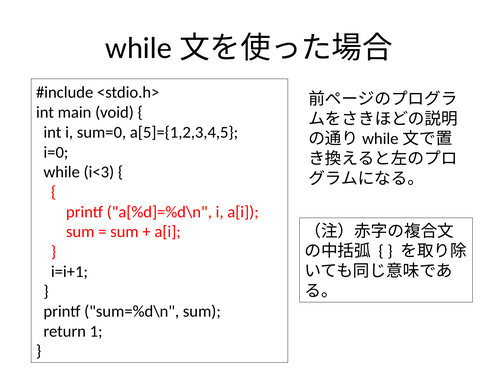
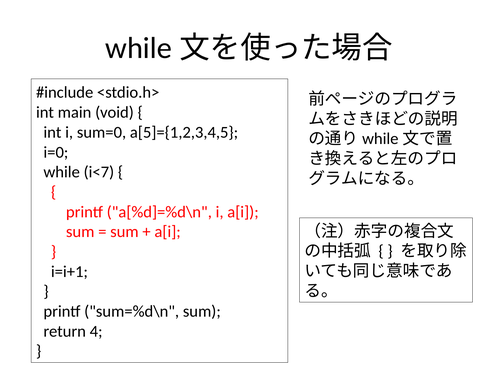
i<3: i<3 -> i<7
1: 1 -> 4
